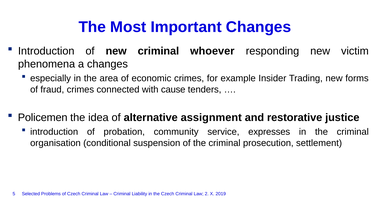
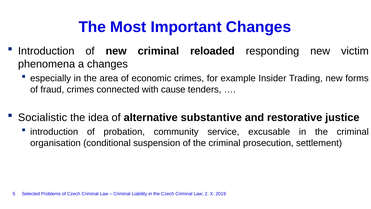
whoever: whoever -> reloaded
Policemen: Policemen -> Socialistic
assignment: assignment -> substantive
expresses: expresses -> excusable
